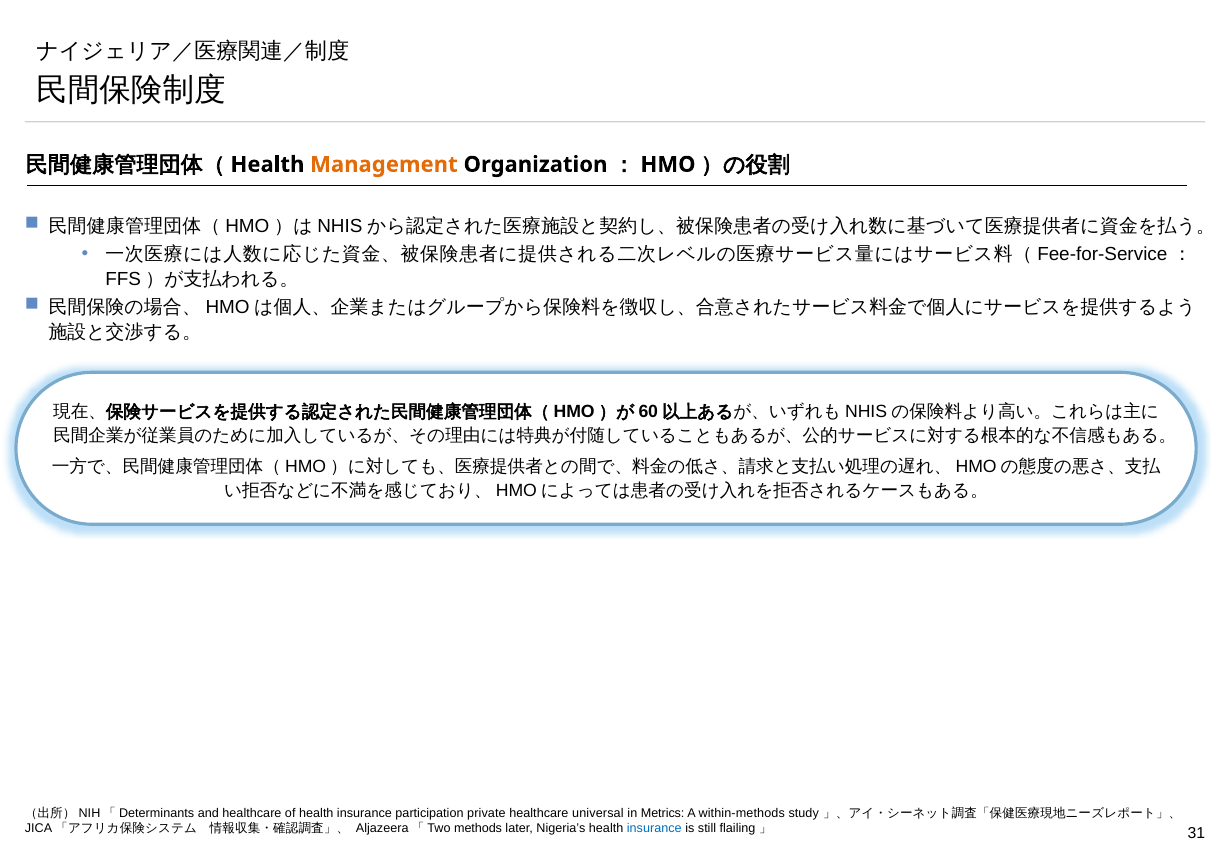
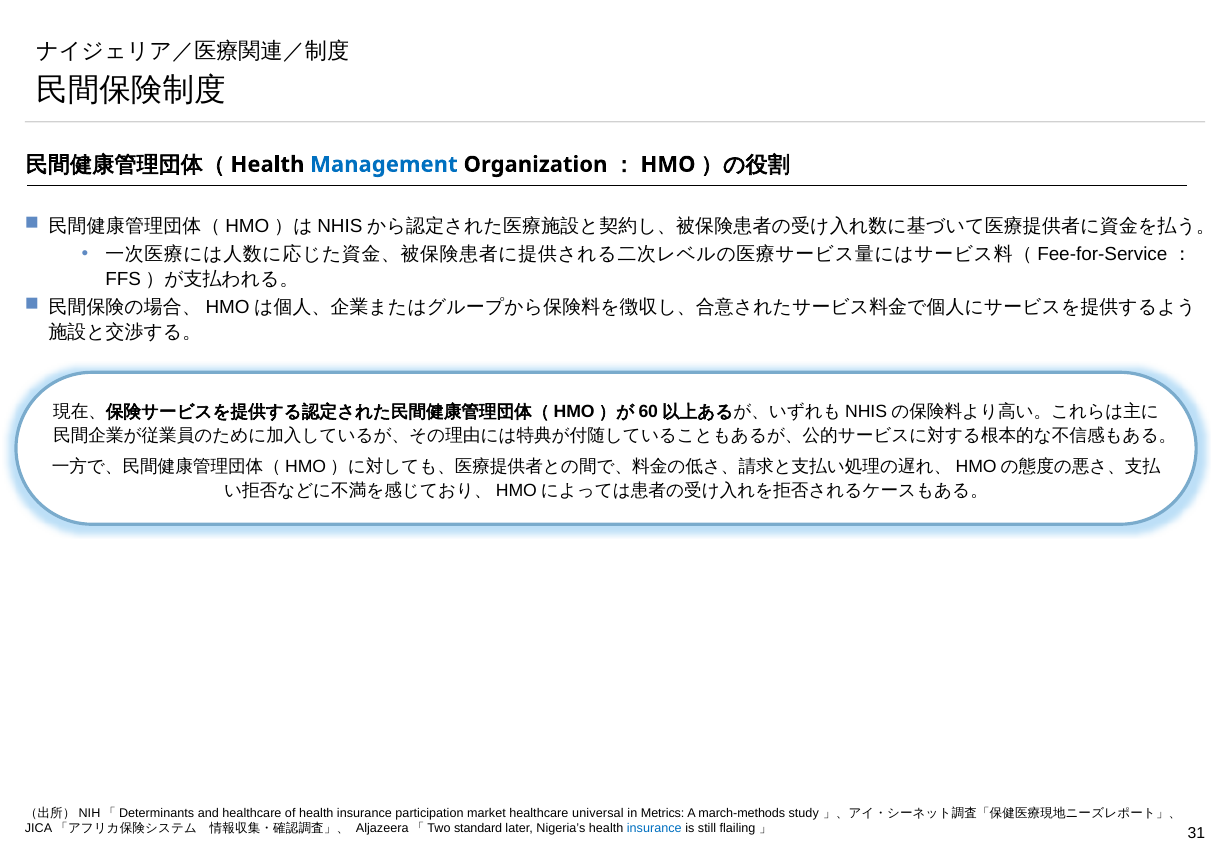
Management colour: orange -> blue
private: private -> market
within-methods: within-methods -> march-methods
methods: methods -> standard
